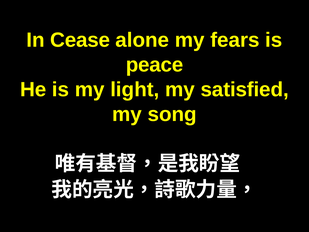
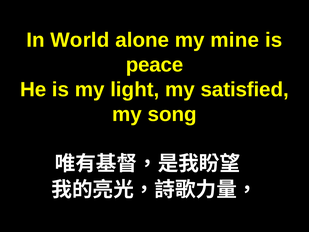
Cease: Cease -> World
fears: fears -> mine
